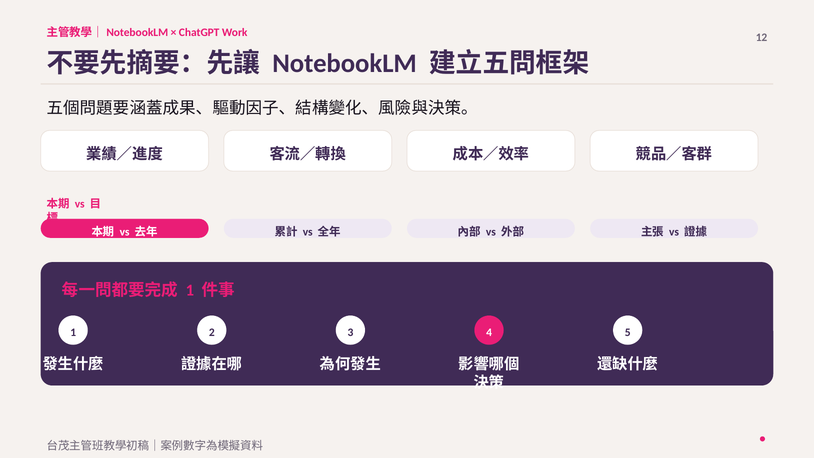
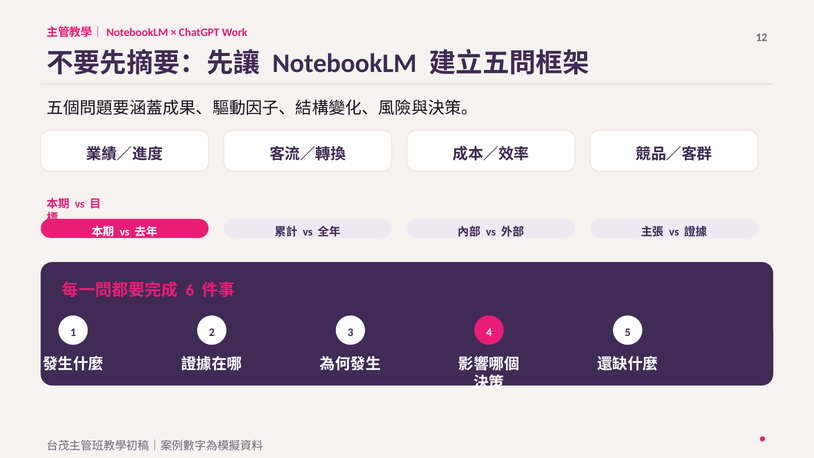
1 at (190, 290): 1 -> 6
